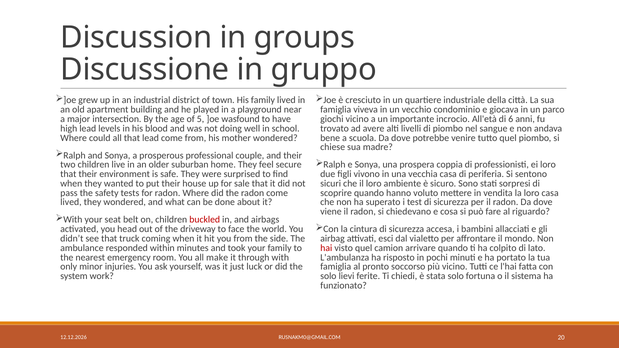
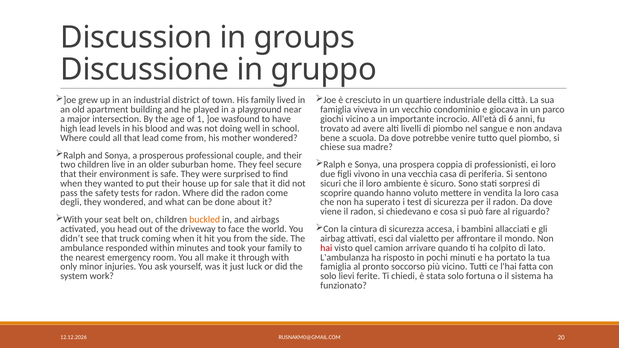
5: 5 -> 1
lived at (71, 202): lived -> degli
buckled colour: red -> orange
